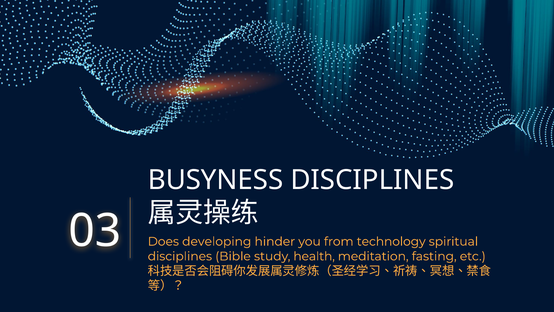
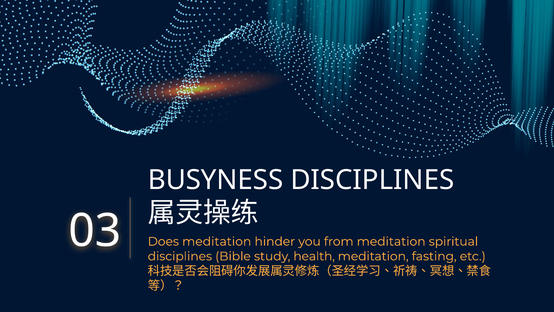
Does developing: developing -> meditation
from technology: technology -> meditation
